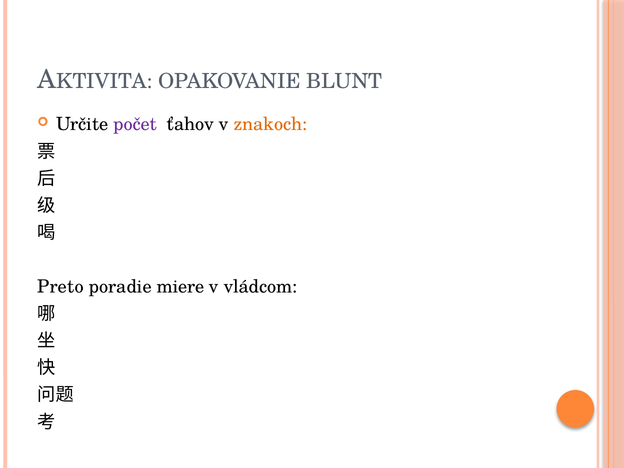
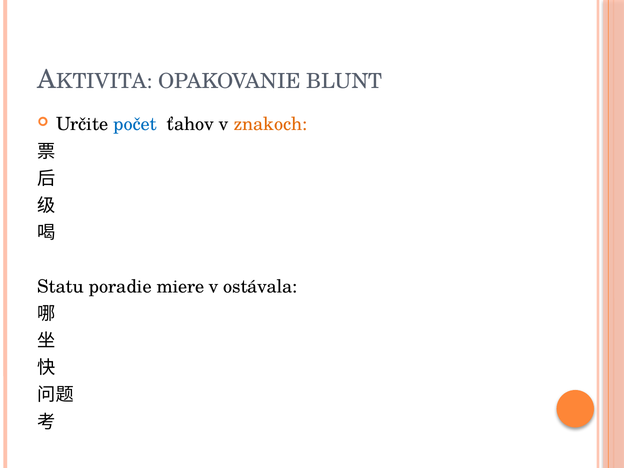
počet colour: purple -> blue
Preto: Preto -> Statu
vládcom: vládcom -> ostávala
